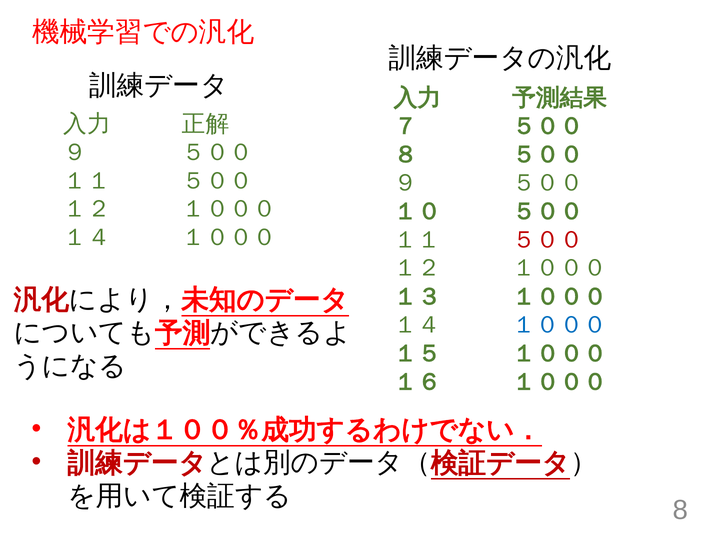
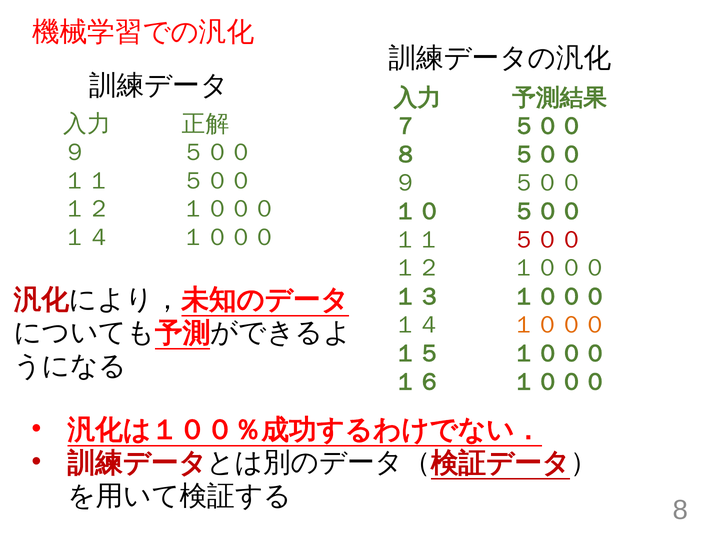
１０００ at (560, 325) colour: blue -> orange
